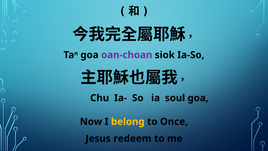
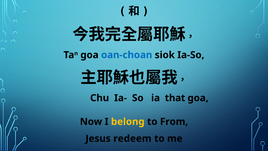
oan-choan colour: purple -> blue
soul: soul -> that
Once: Once -> From
